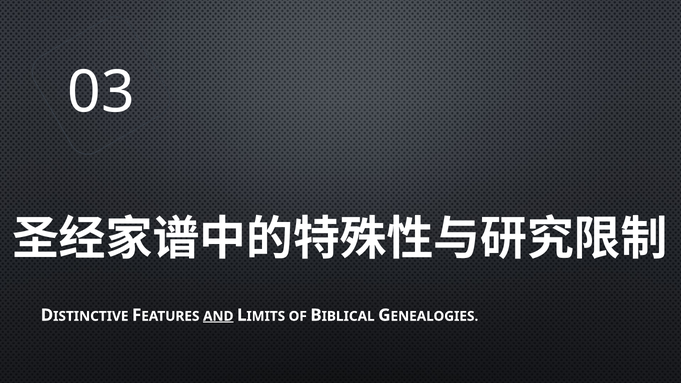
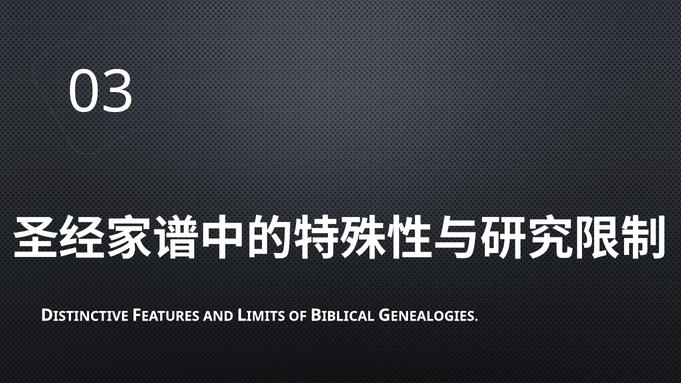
AND underline: present -> none
